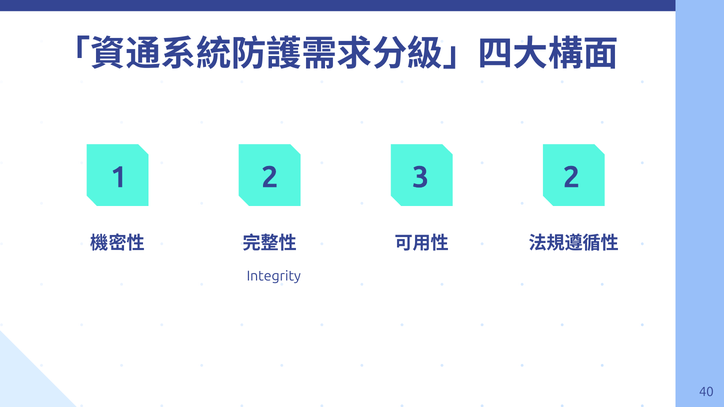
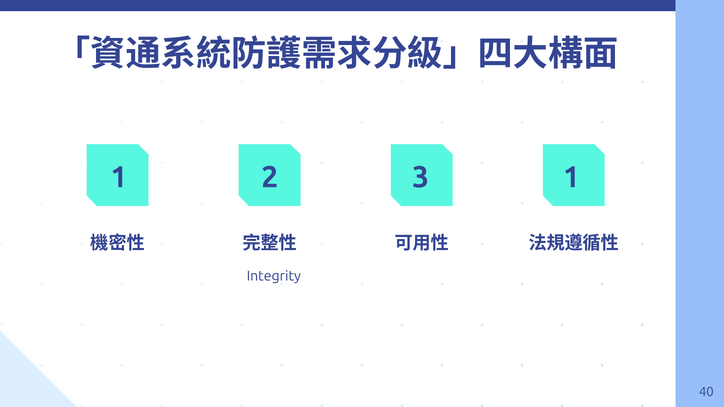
3 2: 2 -> 1
